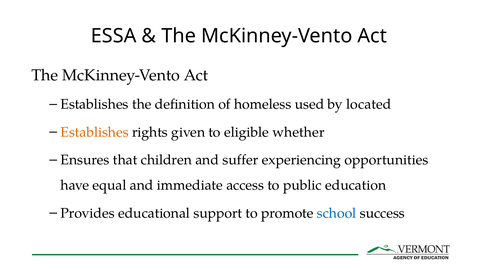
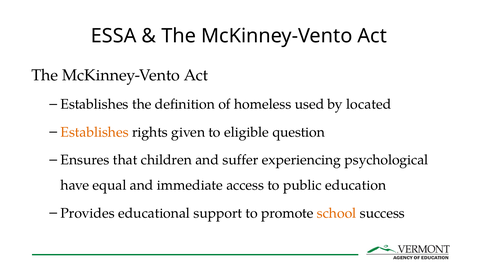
whether: whether -> question
opportunities: opportunities -> psychological
school colour: blue -> orange
